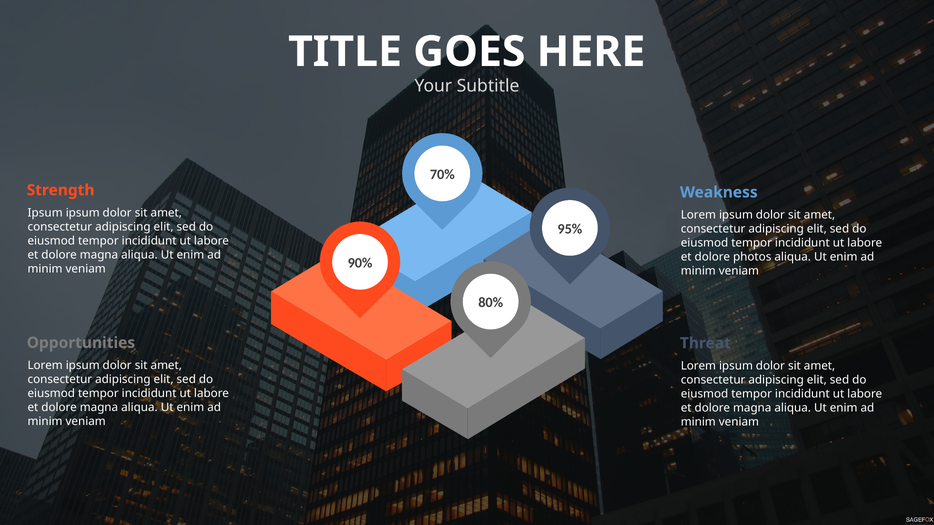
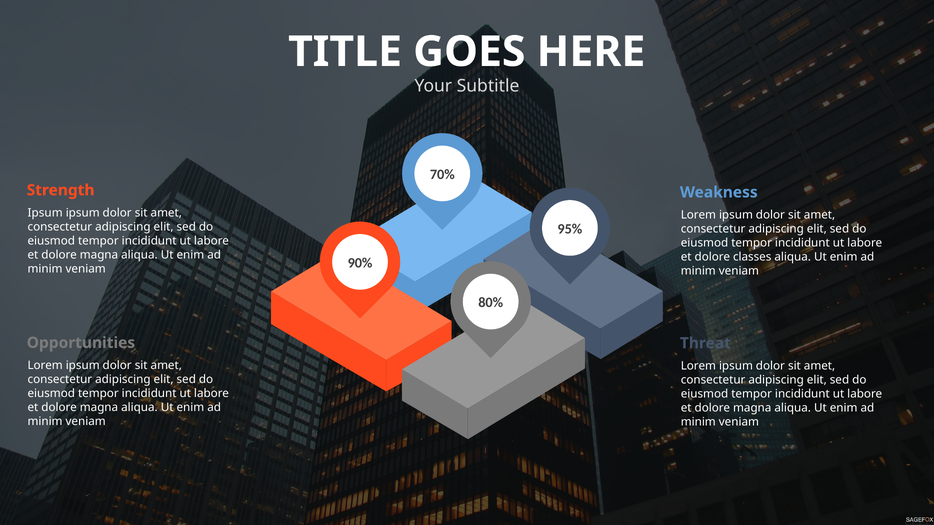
photos: photos -> classes
